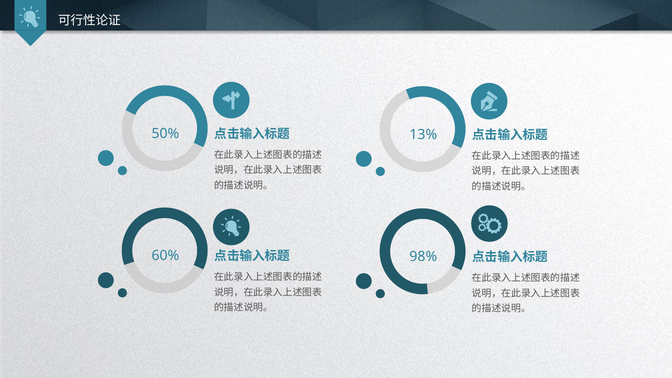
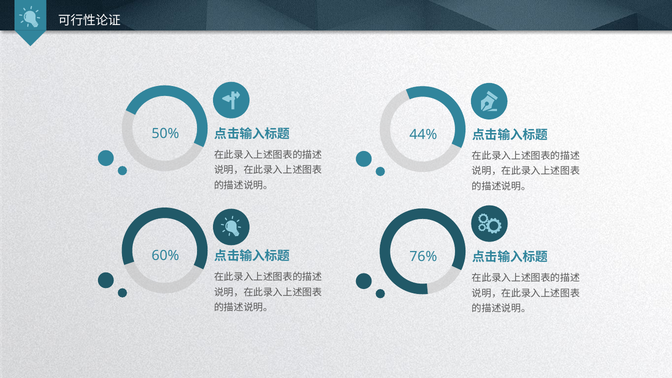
13%: 13% -> 44%
98%: 98% -> 76%
